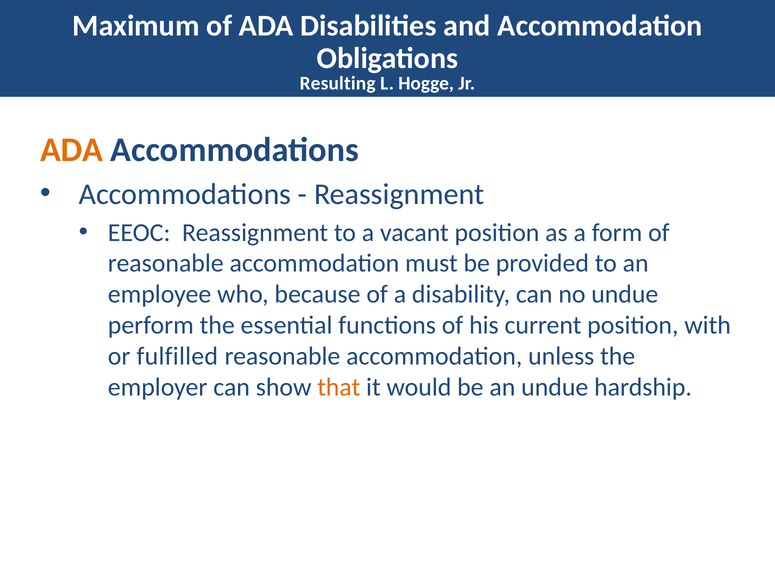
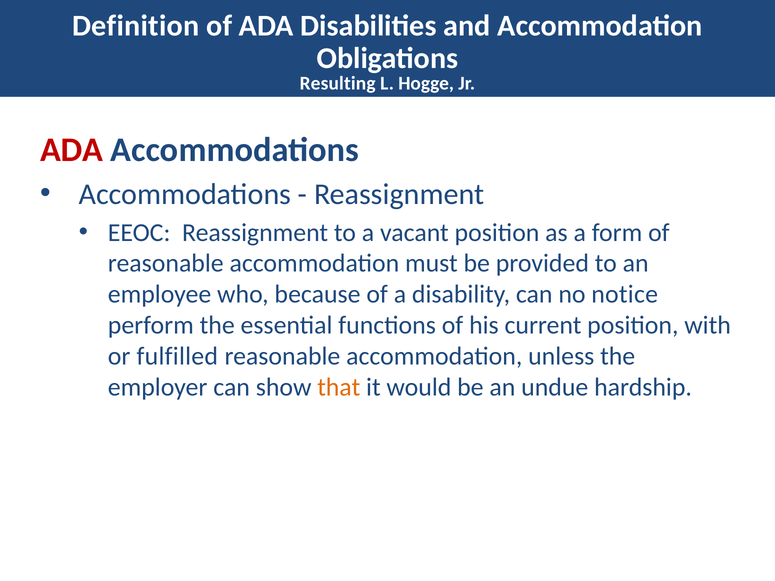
Maximum: Maximum -> Definition
ADA at (71, 150) colour: orange -> red
no undue: undue -> notice
